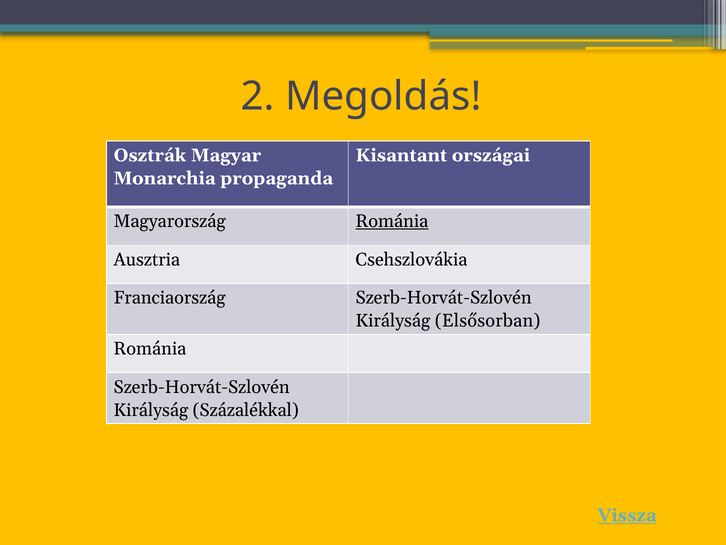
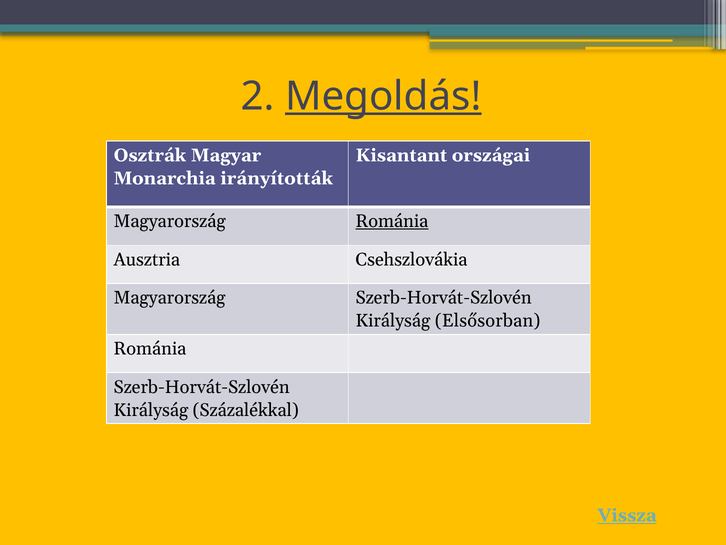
Megoldás underline: none -> present
propaganda: propaganda -> irányították
Franciaország at (170, 298): Franciaország -> Magyarország
